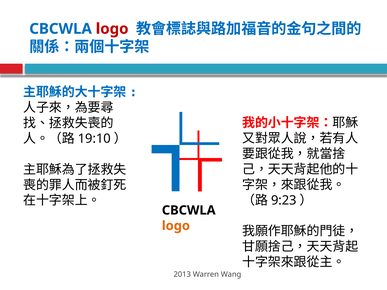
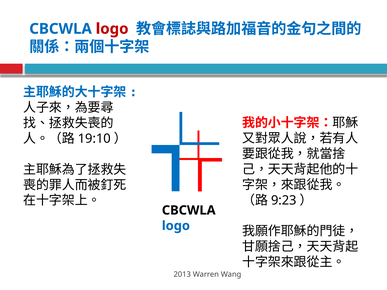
logo at (176, 226) colour: orange -> blue
